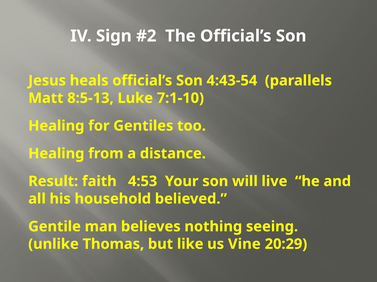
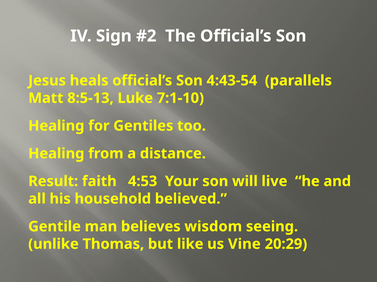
nothing: nothing -> wisdom
